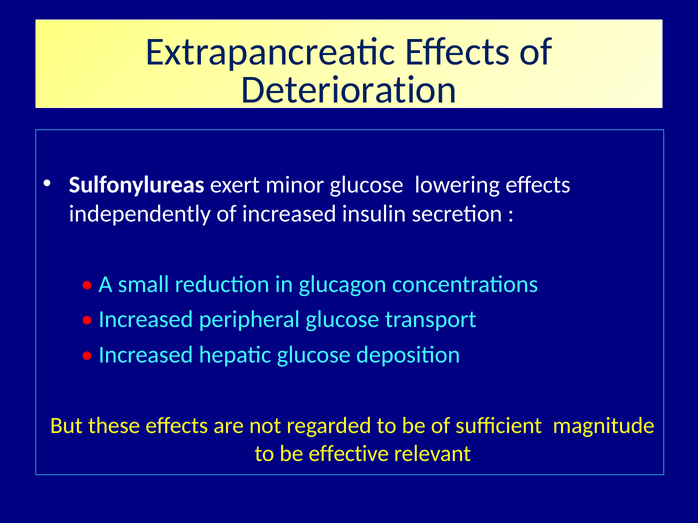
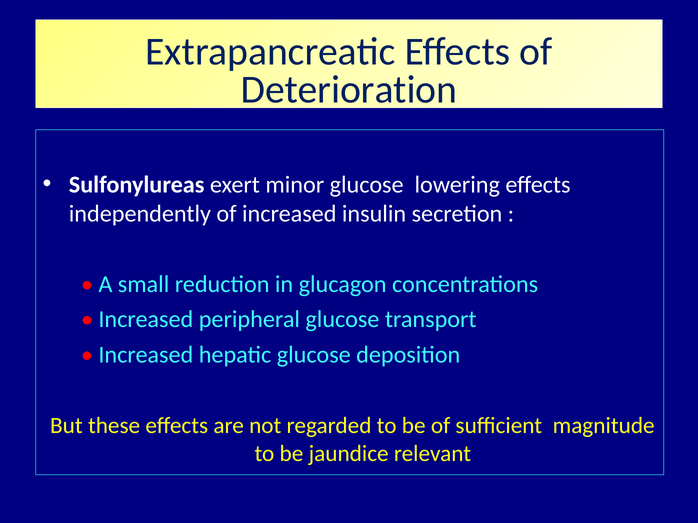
effective: effective -> jaundice
